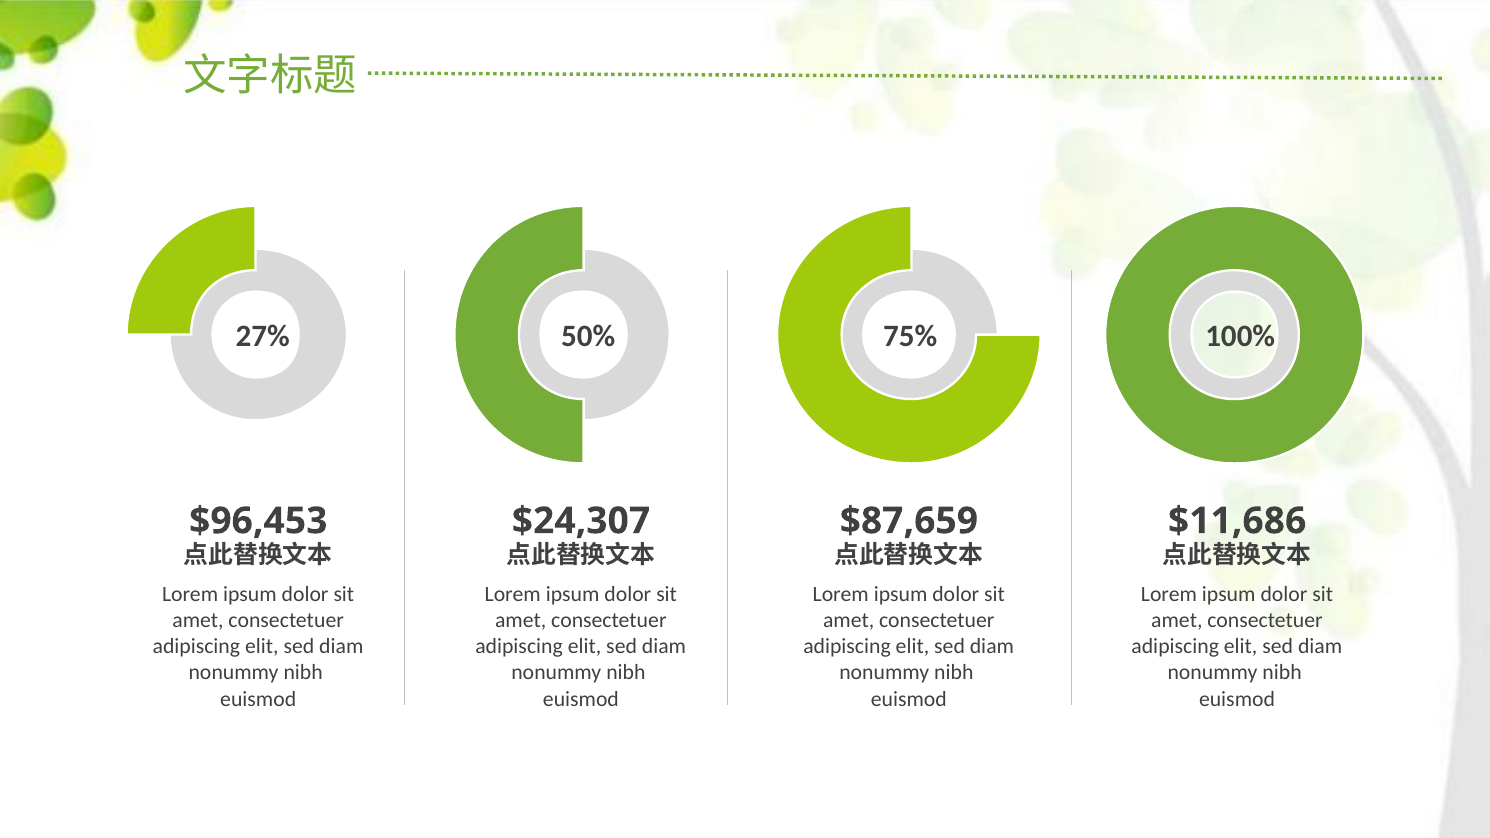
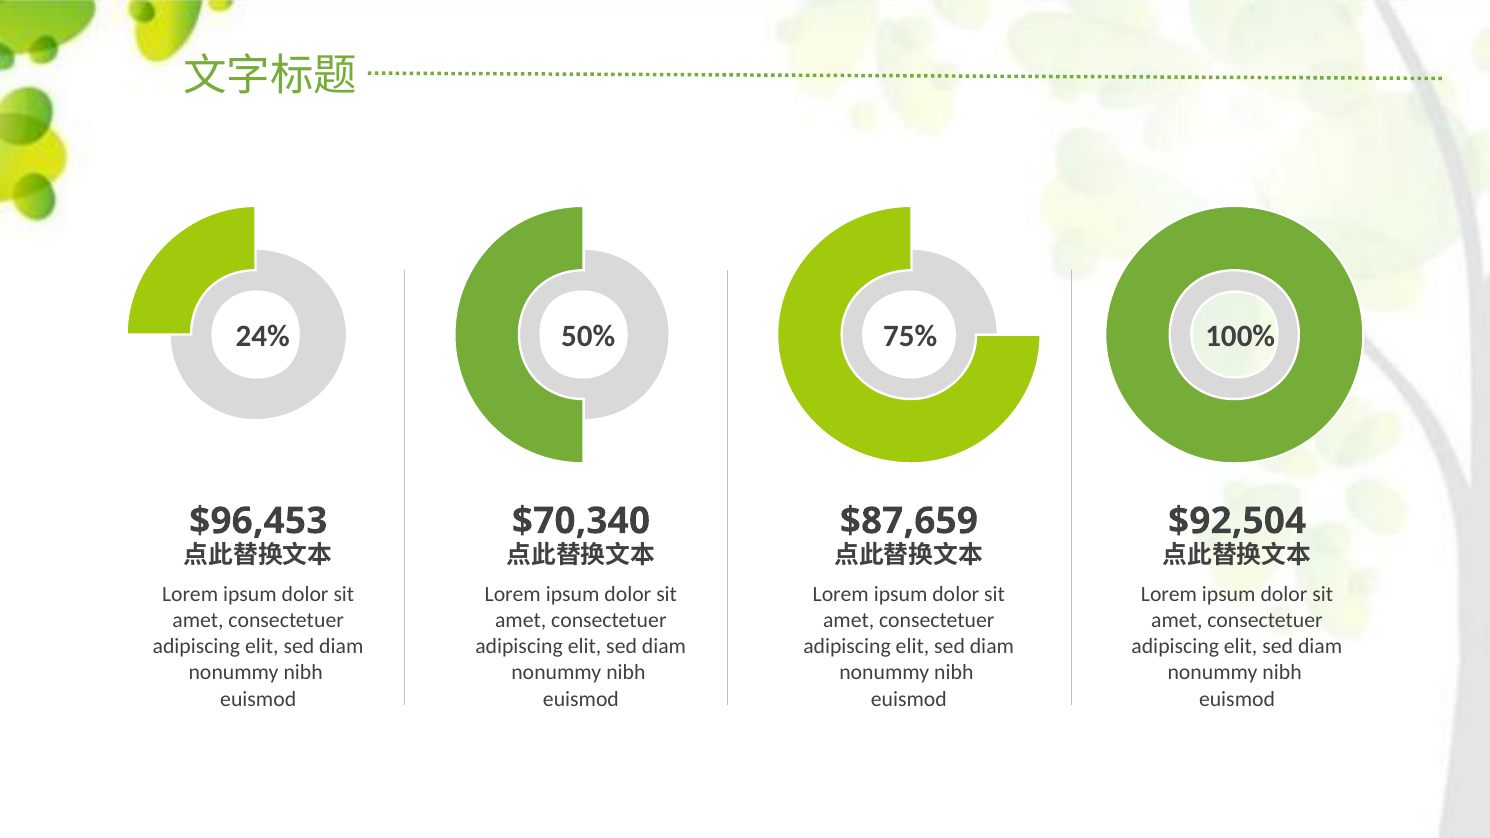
27%: 27% -> 24%
$24,307: $24,307 -> $70,340
$11,686: $11,686 -> $92,504
